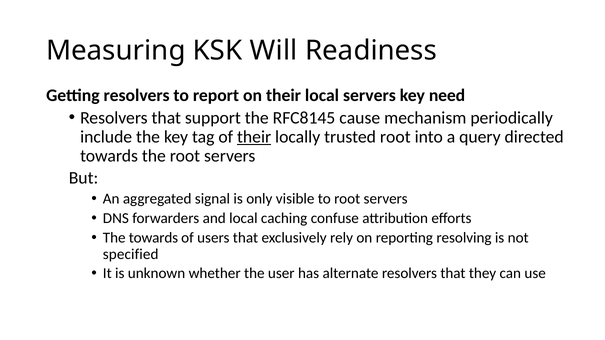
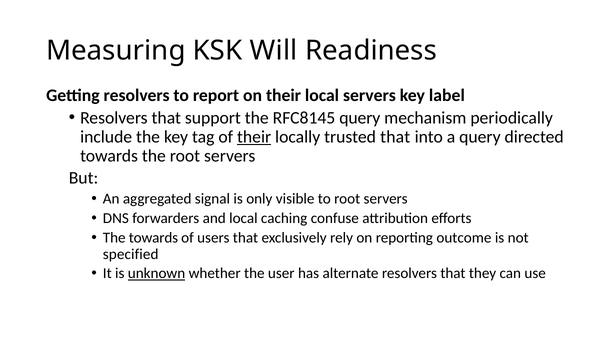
need: need -> label
RFC8145 cause: cause -> query
trusted root: root -> that
resolving: resolving -> outcome
unknown underline: none -> present
